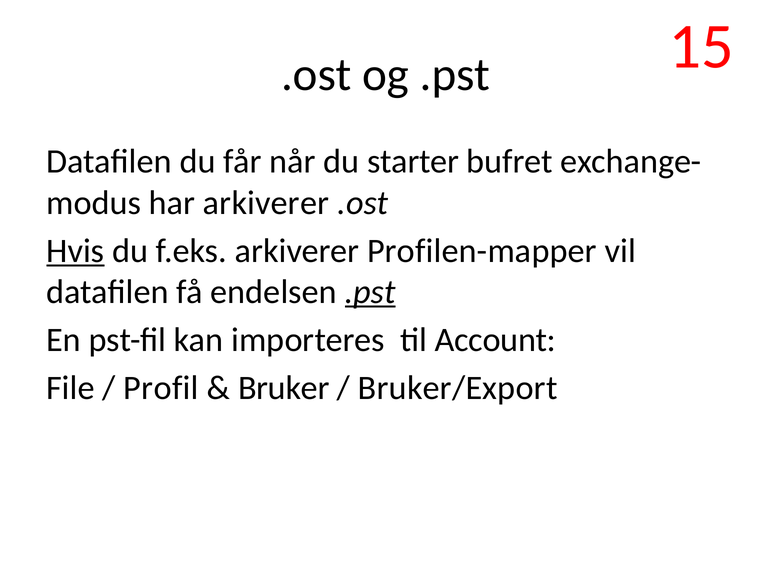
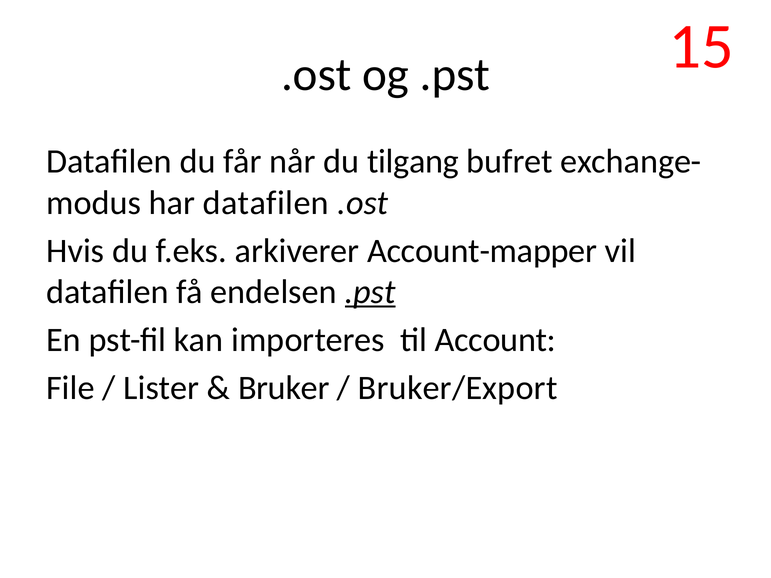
starter: starter -> tilgang
har arkiverer: arkiverer -> datafilen
Hvis underline: present -> none
Profilen-mapper: Profilen-mapper -> Account-mapper
Profil: Profil -> Lister
